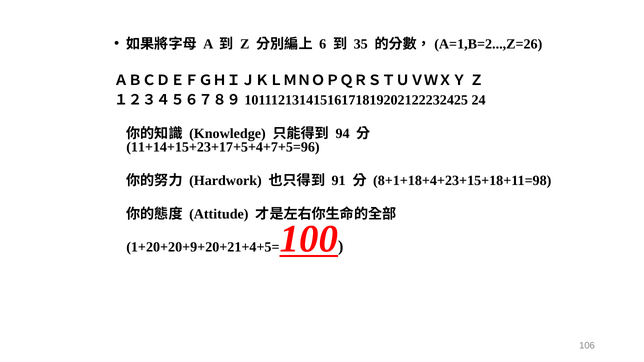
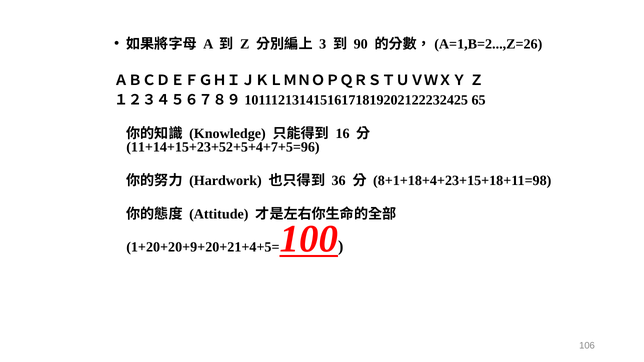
6: 6 -> 3
35: 35 -> 90
24: 24 -> 65
94: 94 -> 16
11+14+15+23+17+5+4+7+5=96: 11+14+15+23+17+5+4+7+5=96 -> 11+14+15+23+52+5+4+7+5=96
91: 91 -> 36
